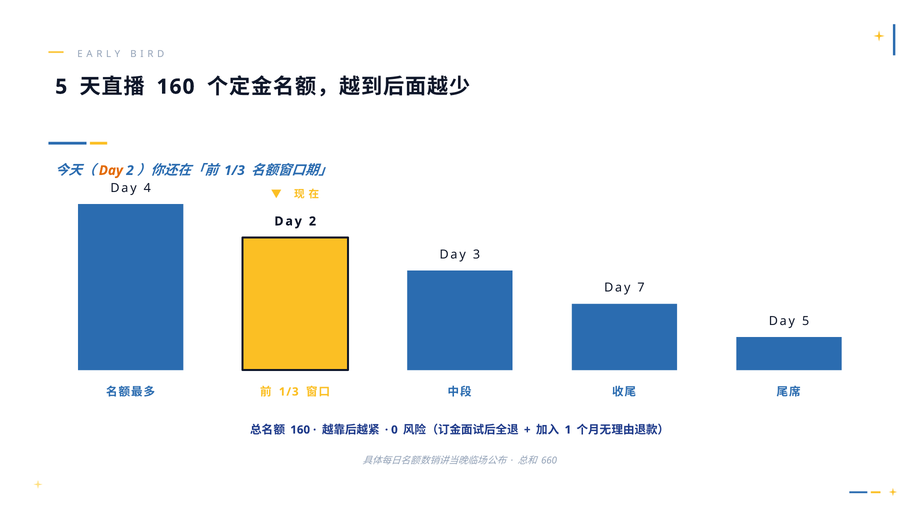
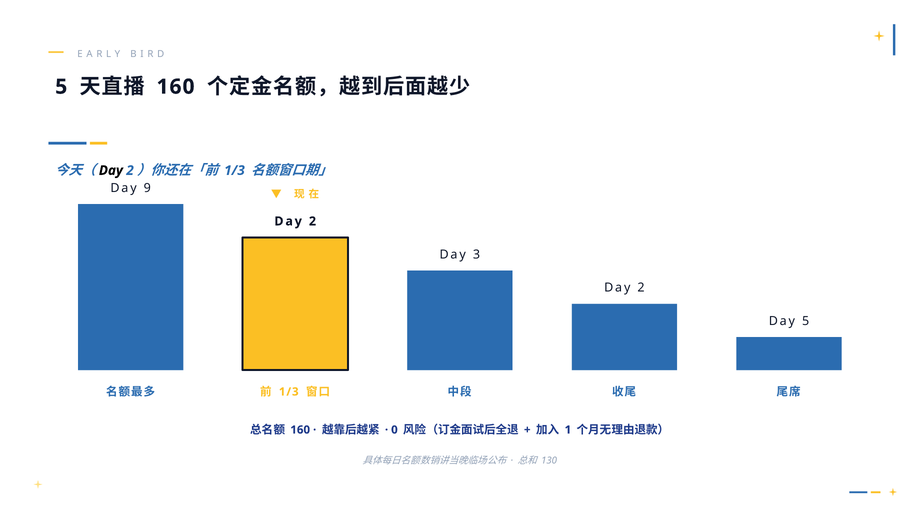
Day at (111, 170) colour: orange -> black
4: 4 -> 9
7 at (641, 288): 7 -> 2
660: 660 -> 130
